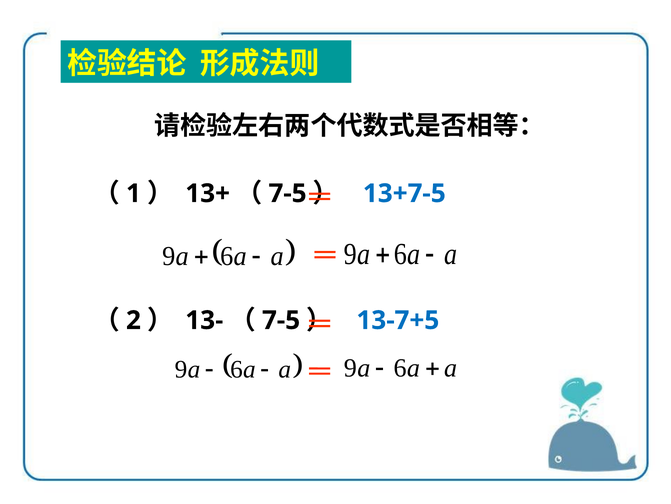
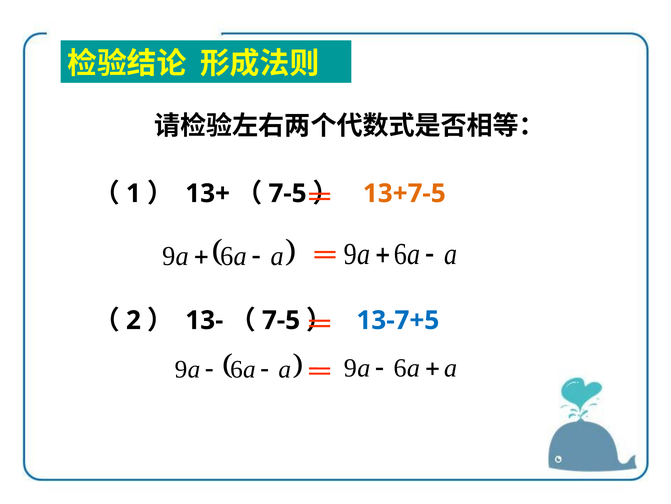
13+7-5 colour: blue -> orange
